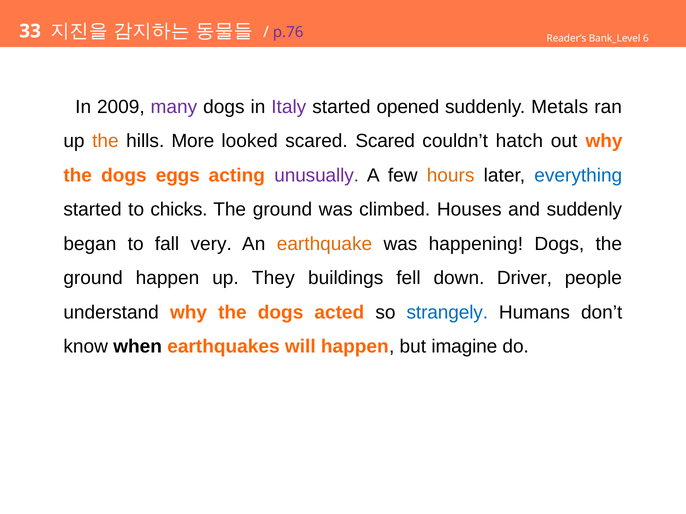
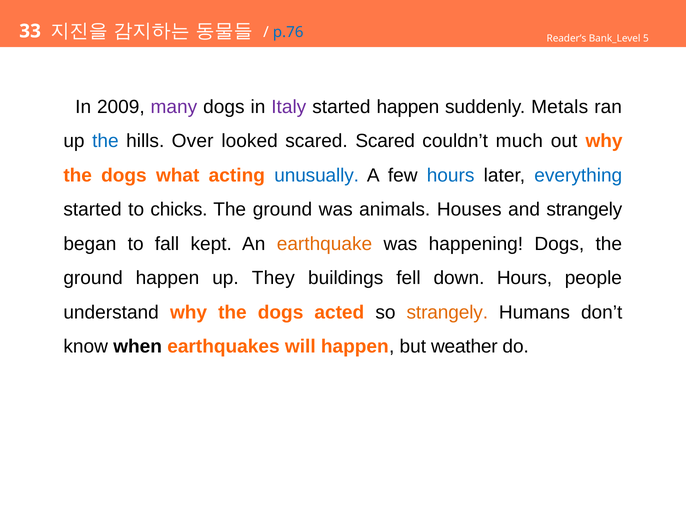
p.76 colour: purple -> blue
6: 6 -> 5
started opened: opened -> happen
the at (105, 141) colour: orange -> blue
More: More -> Over
hatch: hatch -> much
eggs: eggs -> what
unusually colour: purple -> blue
hours at (451, 176) colour: orange -> blue
climbed: climbed -> animals
and suddenly: suddenly -> strangely
very: very -> kept
down Driver: Driver -> Hours
strangely at (447, 313) colour: blue -> orange
imagine: imagine -> weather
